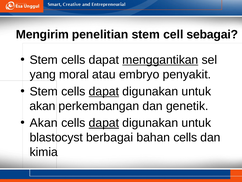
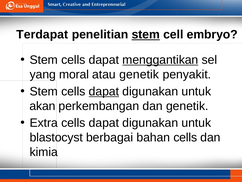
Mengirim: Mengirim -> Terdapat
stem at (146, 34) underline: none -> present
sebagai: sebagai -> embryo
atau embryo: embryo -> genetik
Akan at (44, 123): Akan -> Extra
dapat at (104, 123) underline: present -> none
